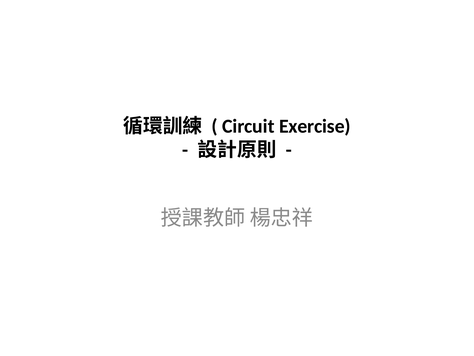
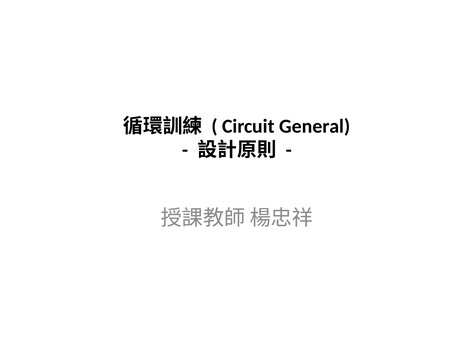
Exercise: Exercise -> General
